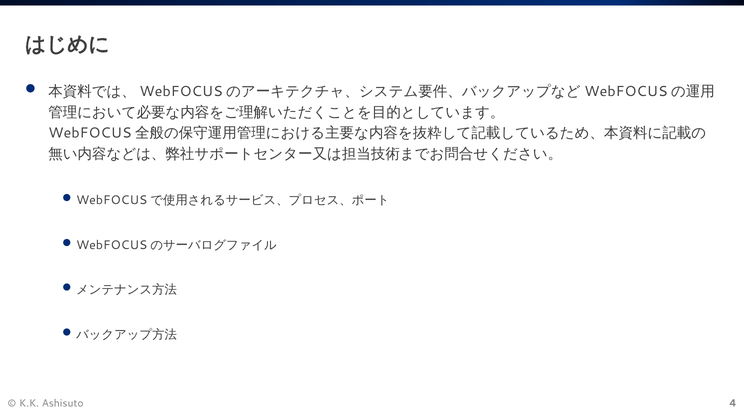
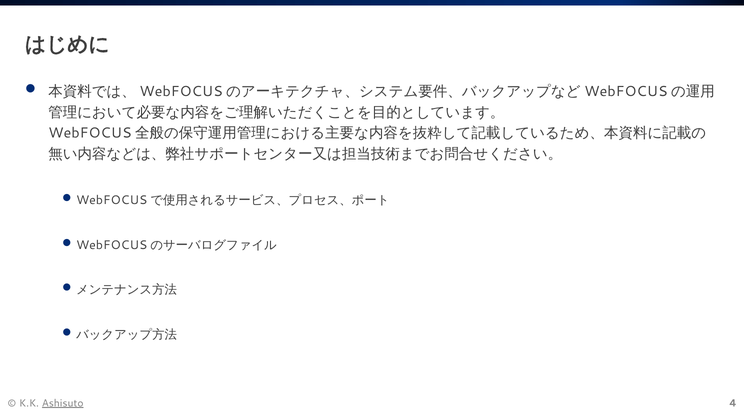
Ashisuto underline: none -> present
